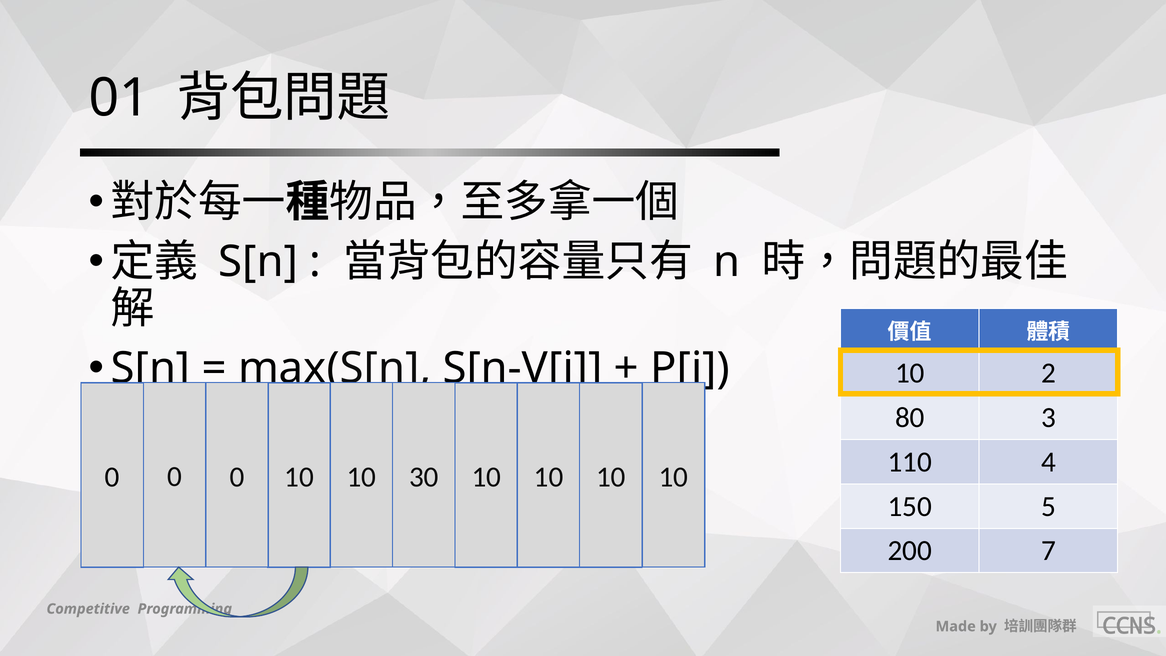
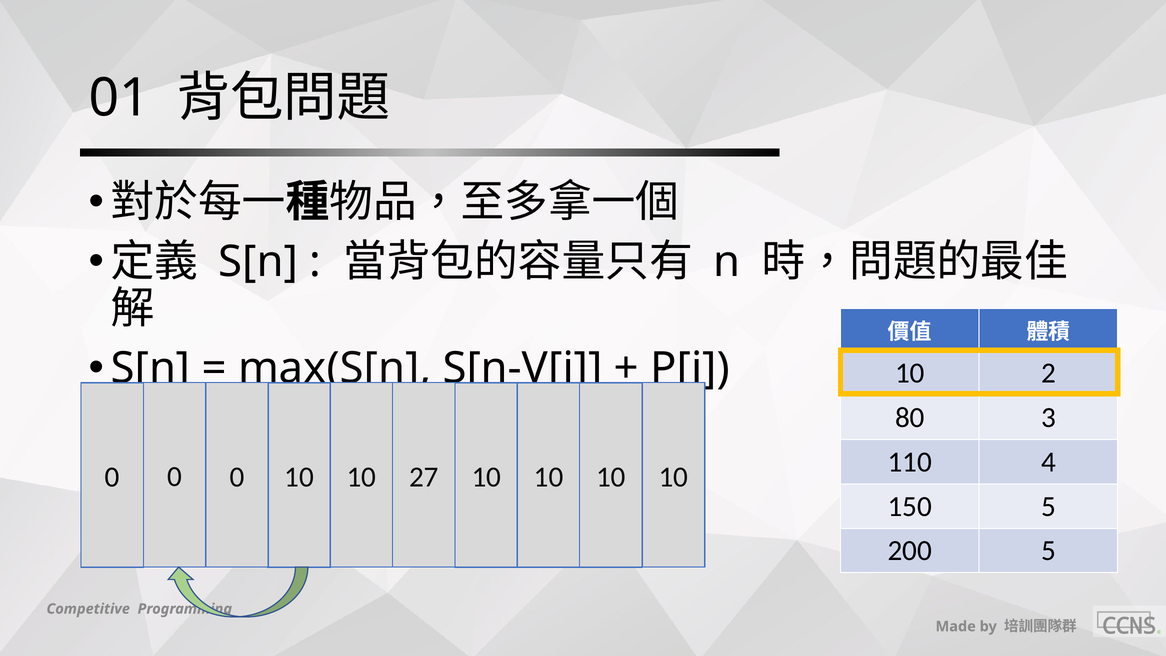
30: 30 -> 27
200 7: 7 -> 5
